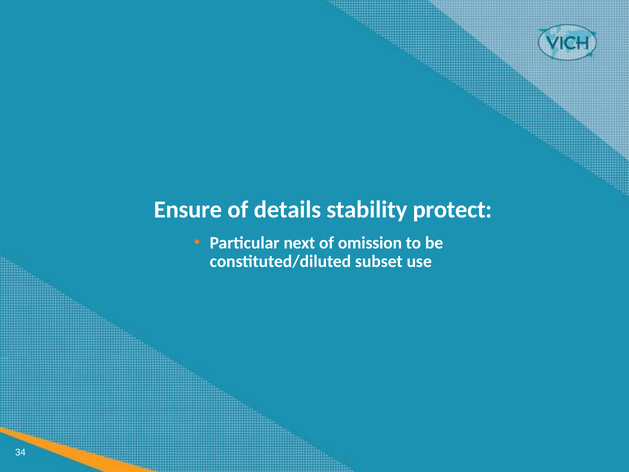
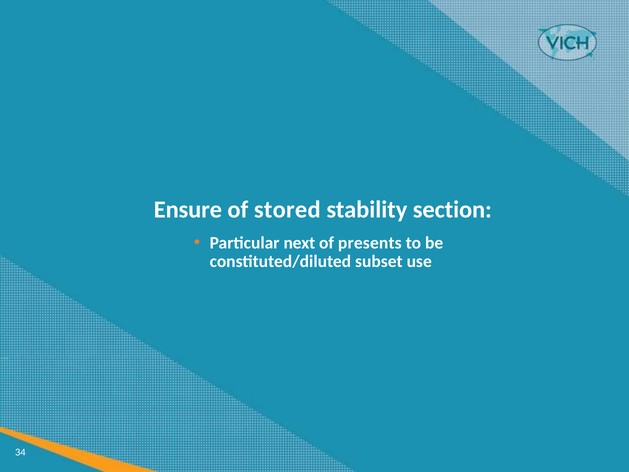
details: details -> stored
protect: protect -> section
omission: omission -> presents
